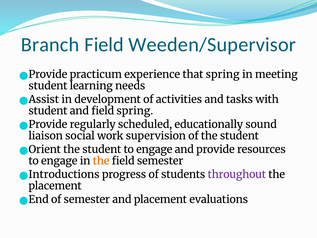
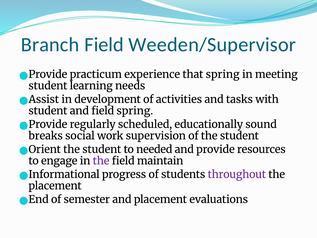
liaison: liaison -> breaks
student to engage: engage -> needed
the at (101, 161) colour: orange -> purple
field semester: semester -> maintain
Introductions: Introductions -> Informational
